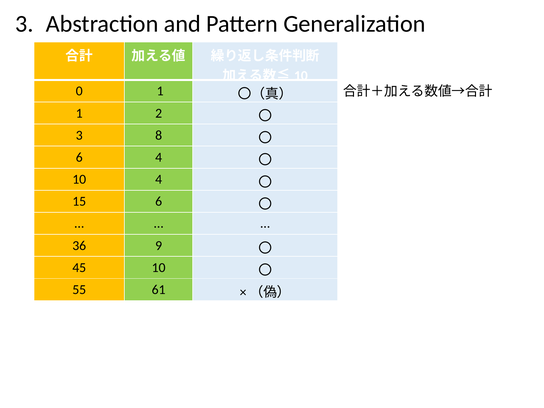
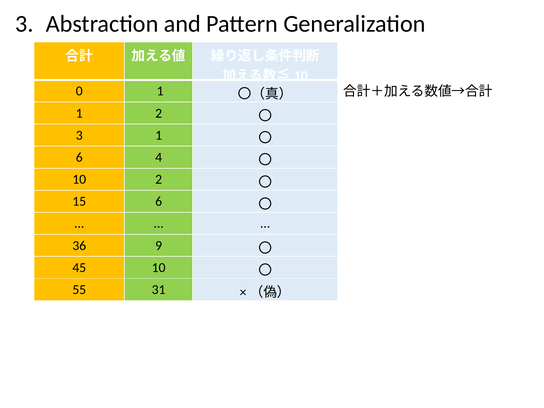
3 8: 8 -> 1
10 4: 4 -> 2
61: 61 -> 31
